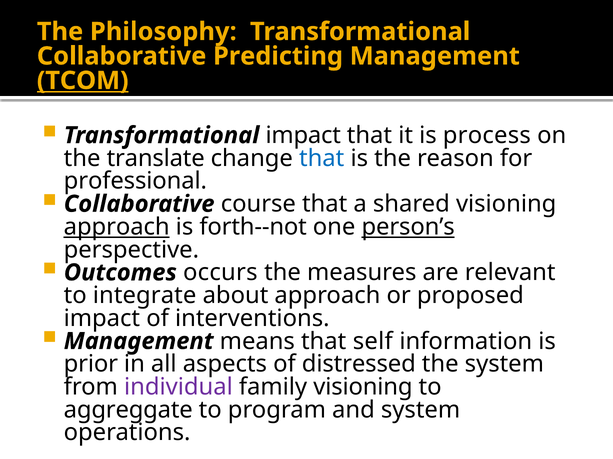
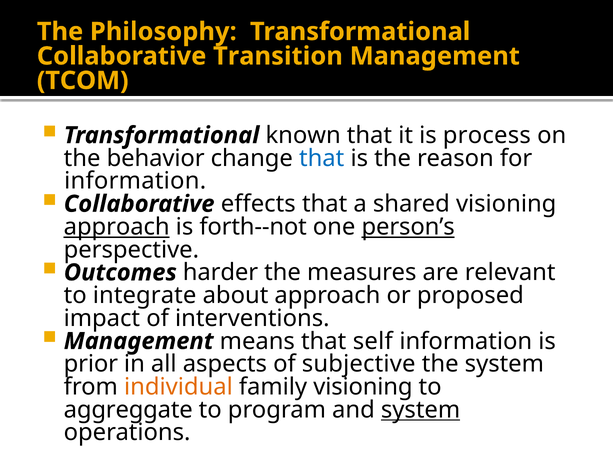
Predicting: Predicting -> Transition
TCOM underline: present -> none
Transformational impact: impact -> known
translate: translate -> behavior
professional at (135, 181): professional -> information
course: course -> effects
occurs: occurs -> harder
distressed: distressed -> subjective
individual colour: purple -> orange
system at (421, 410) underline: none -> present
